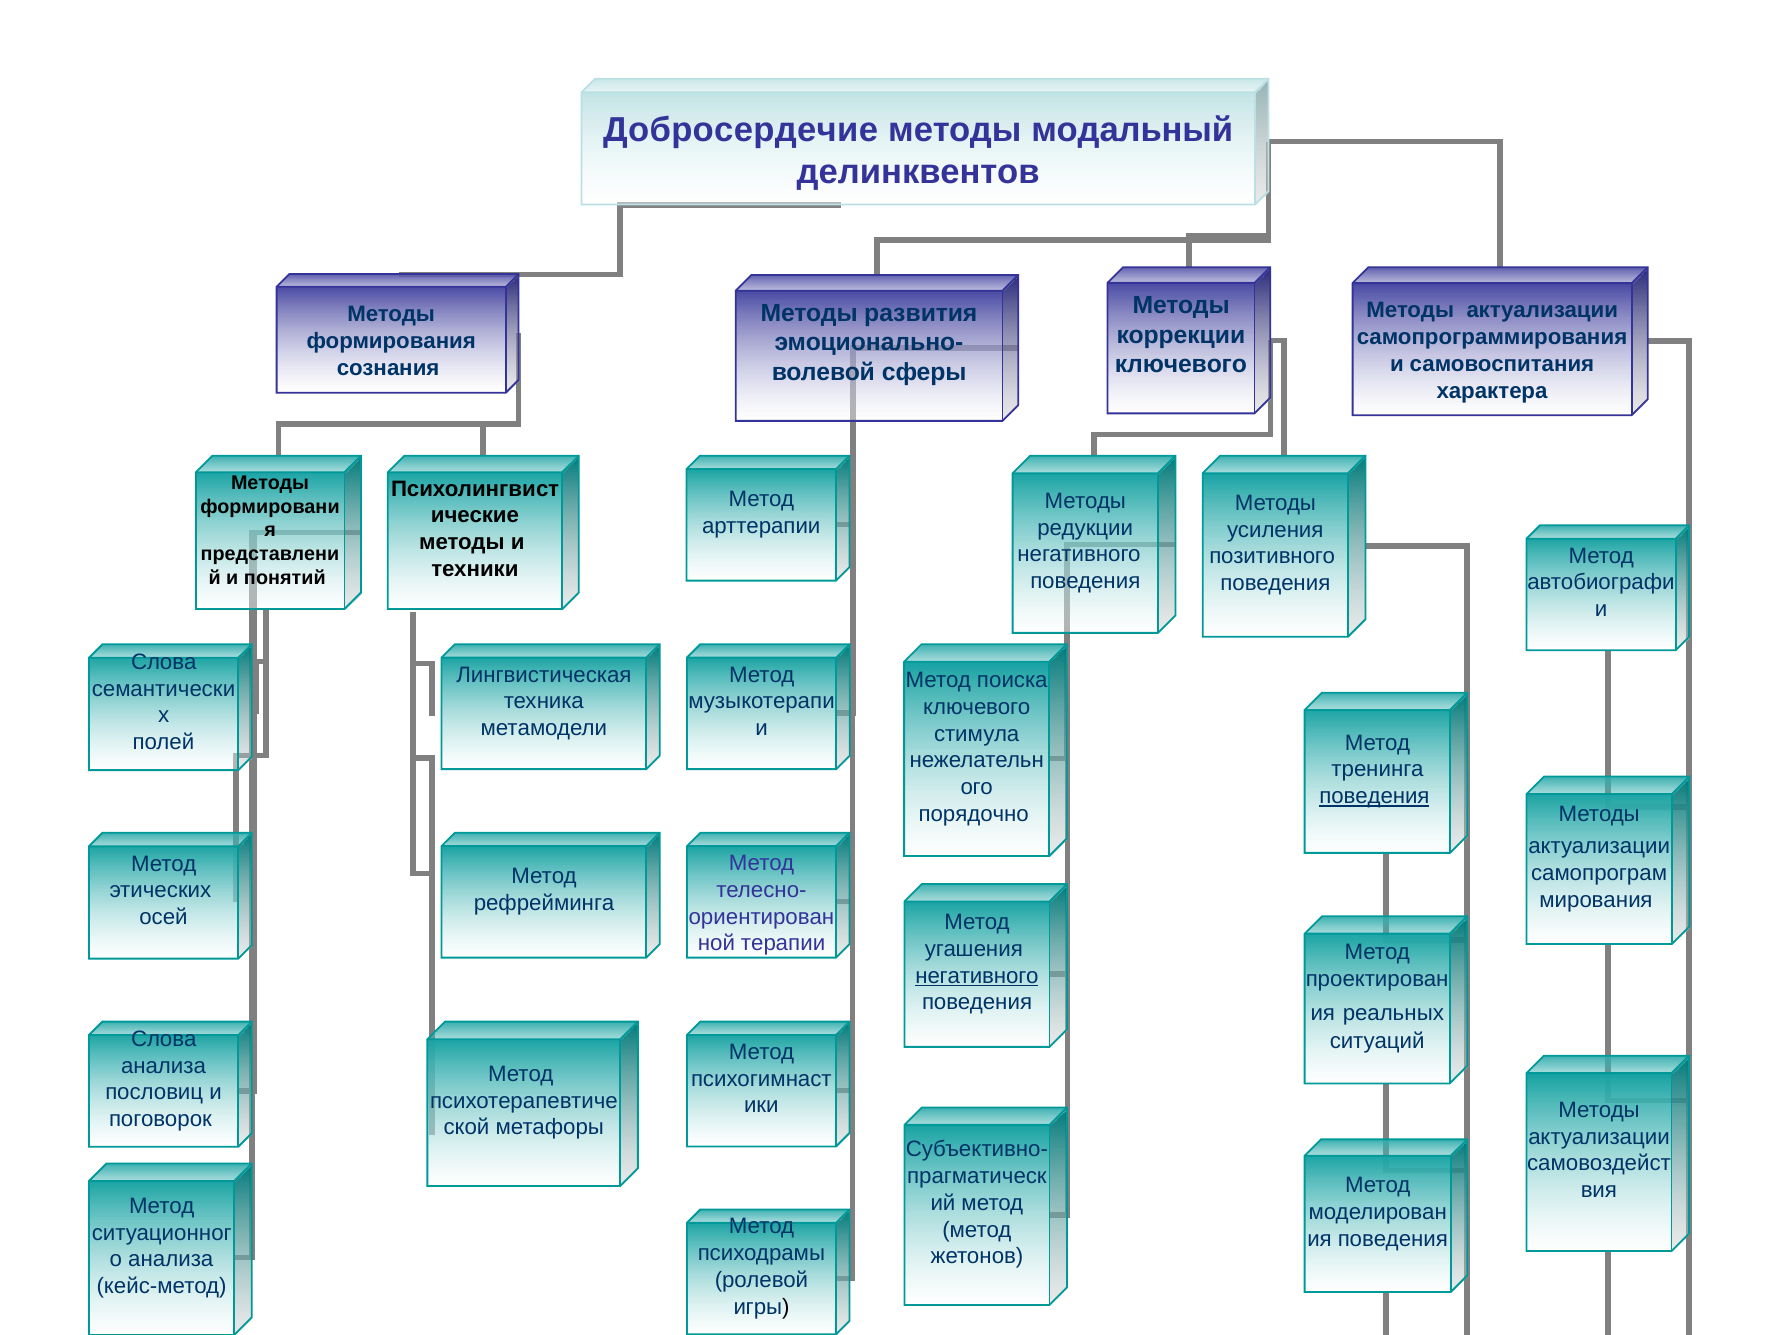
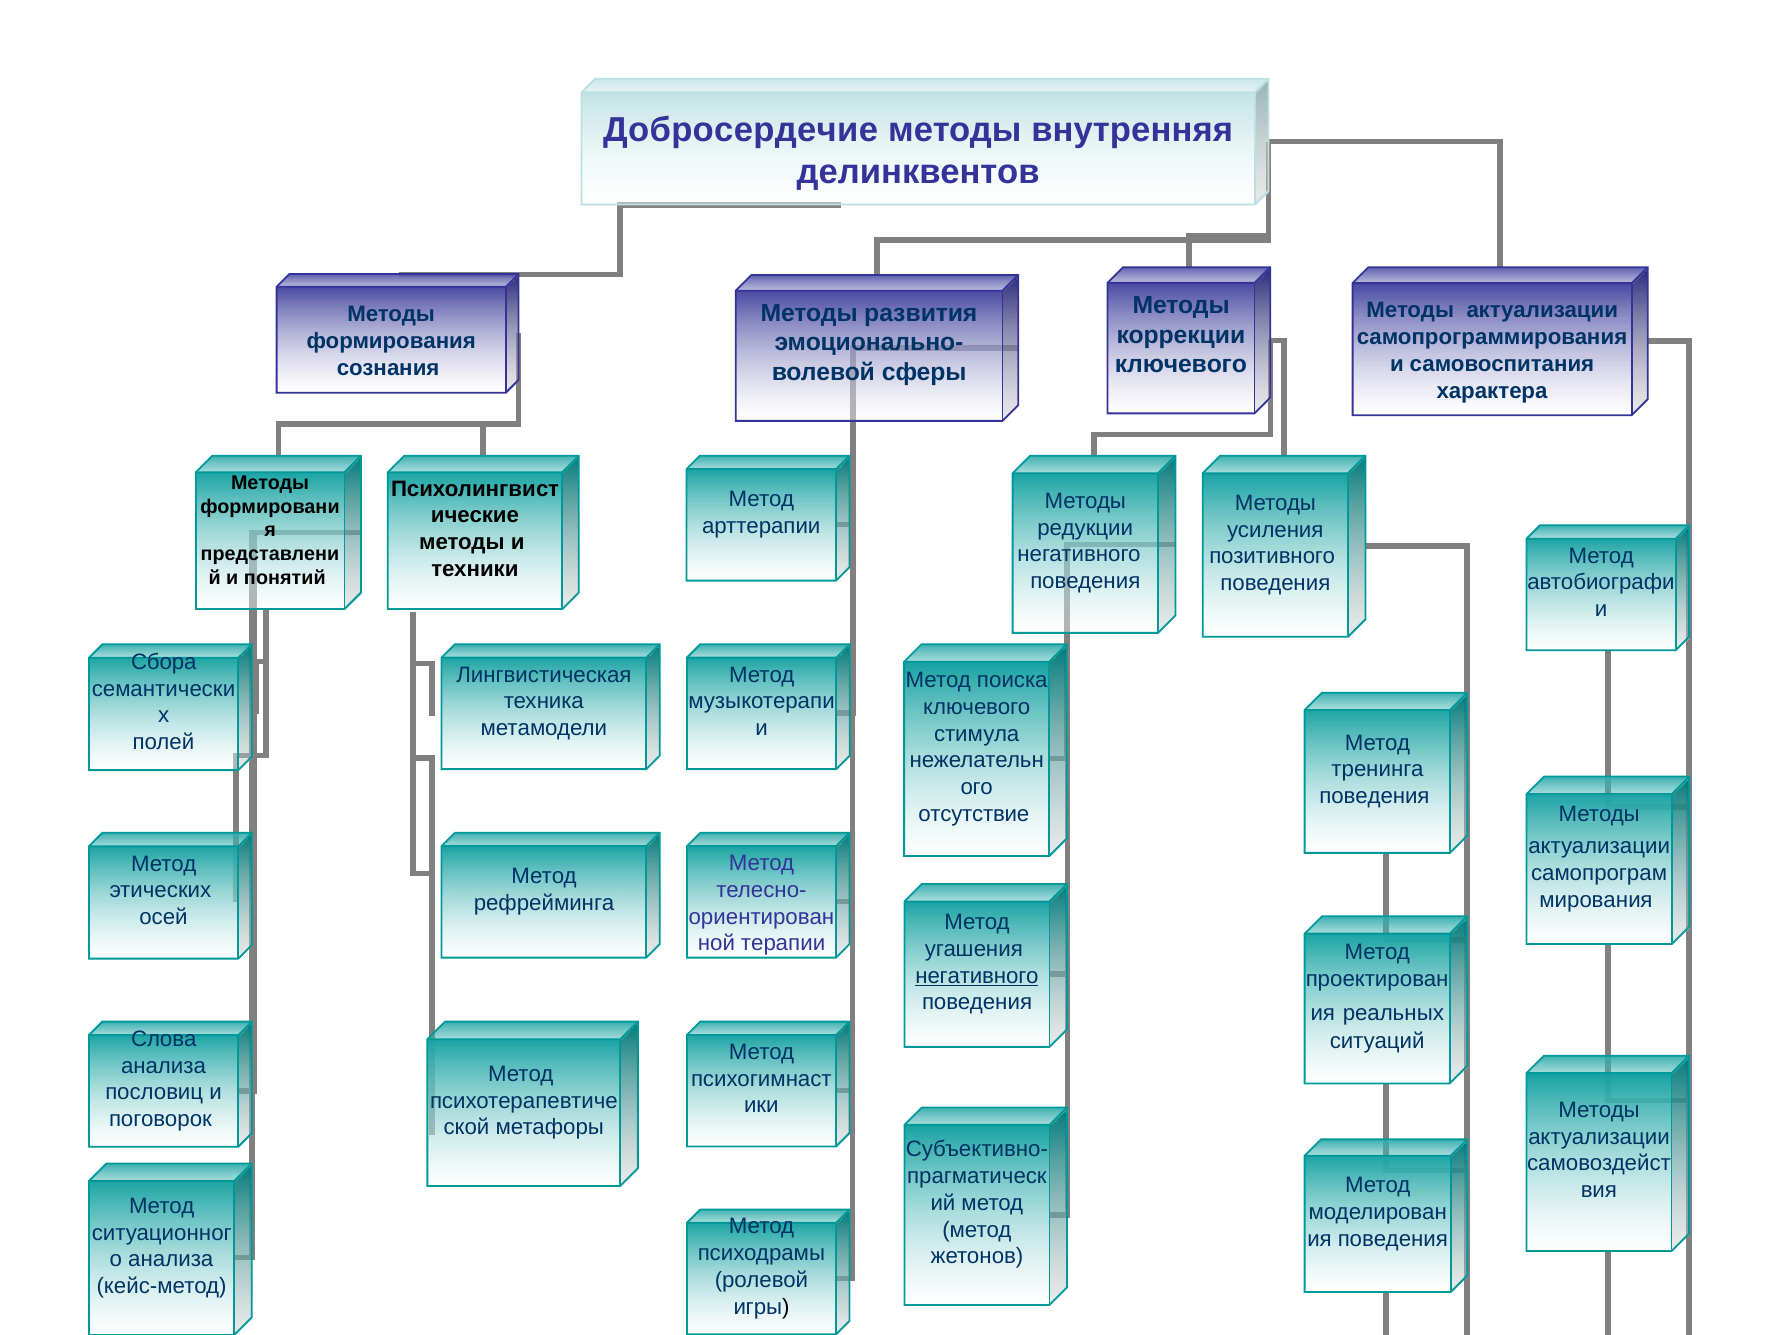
модальный: модальный -> внутренняя
Слова at (164, 662): Слова -> Сбора
поведения at (1374, 796) underline: present -> none
порядочно: порядочно -> отсутствие
